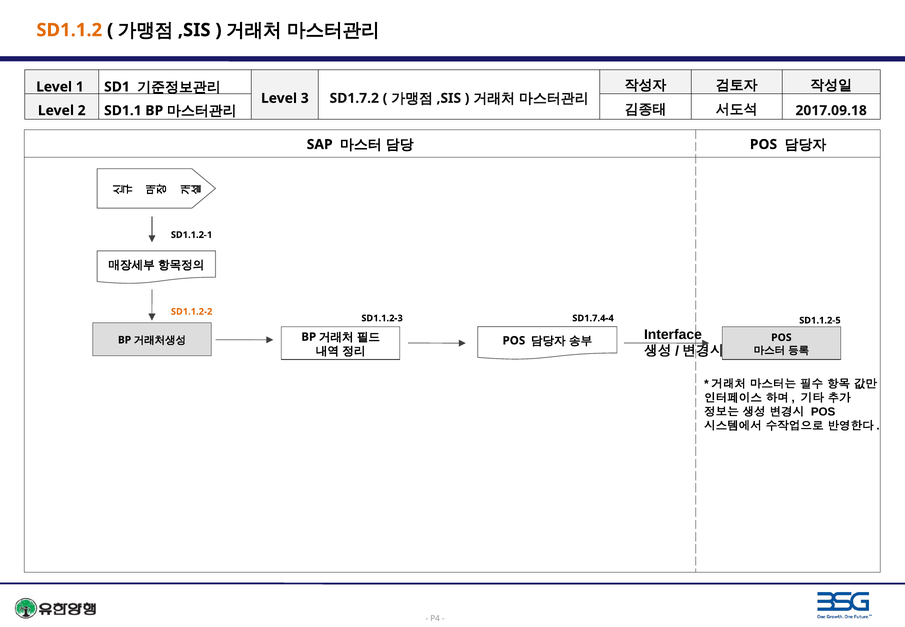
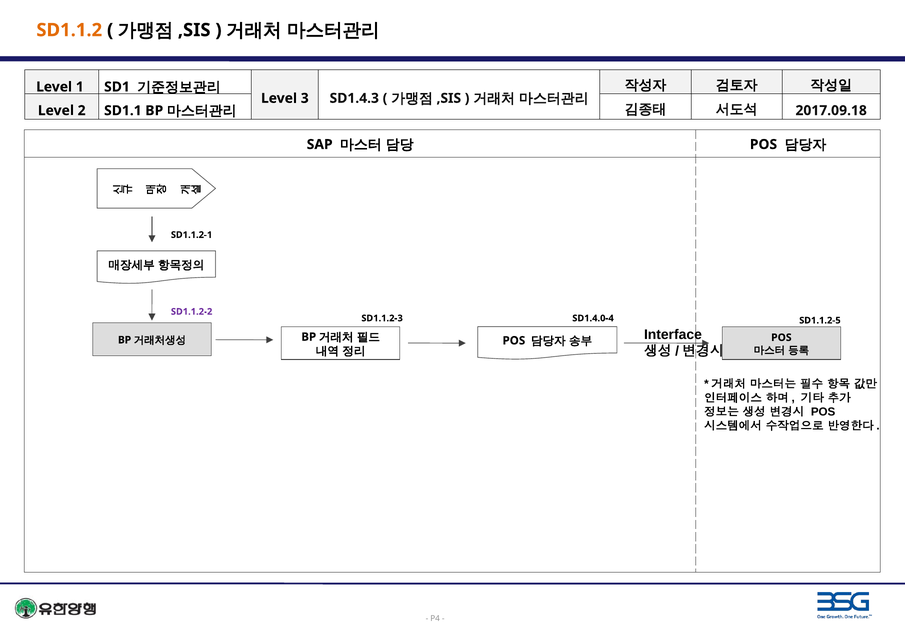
SD1.7.2: SD1.7.2 -> SD1.4.3
SD1.1.2-2 colour: orange -> purple
SD1.7.4-4: SD1.7.4-4 -> SD1.4.0-4
